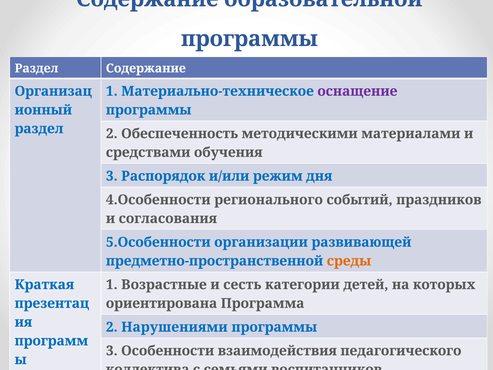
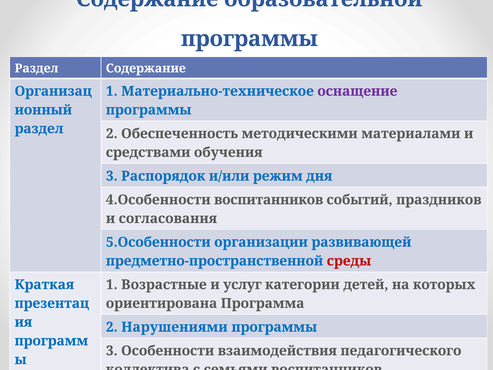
4.Особенности регионального: регионального -> воспитанников
среды colour: orange -> red
сесть: сесть -> услуг
